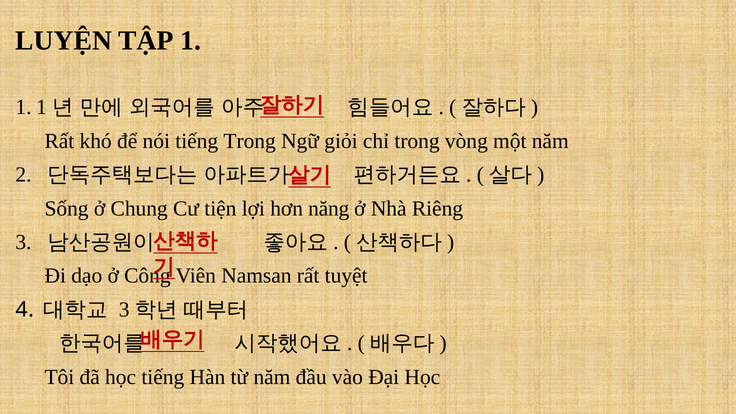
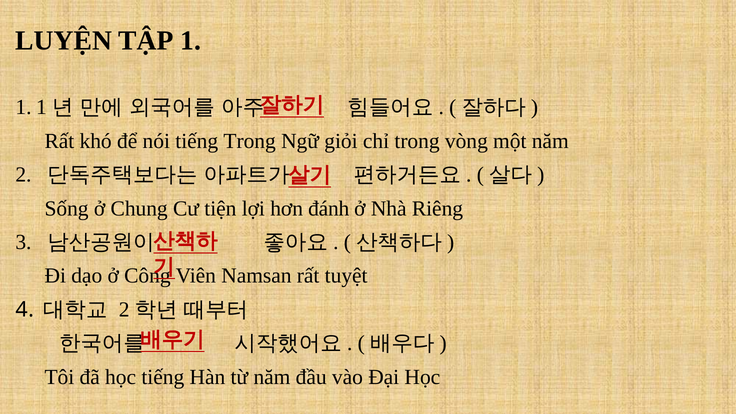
năng: năng -> đánh
3 at (124, 310): 3 -> 2
